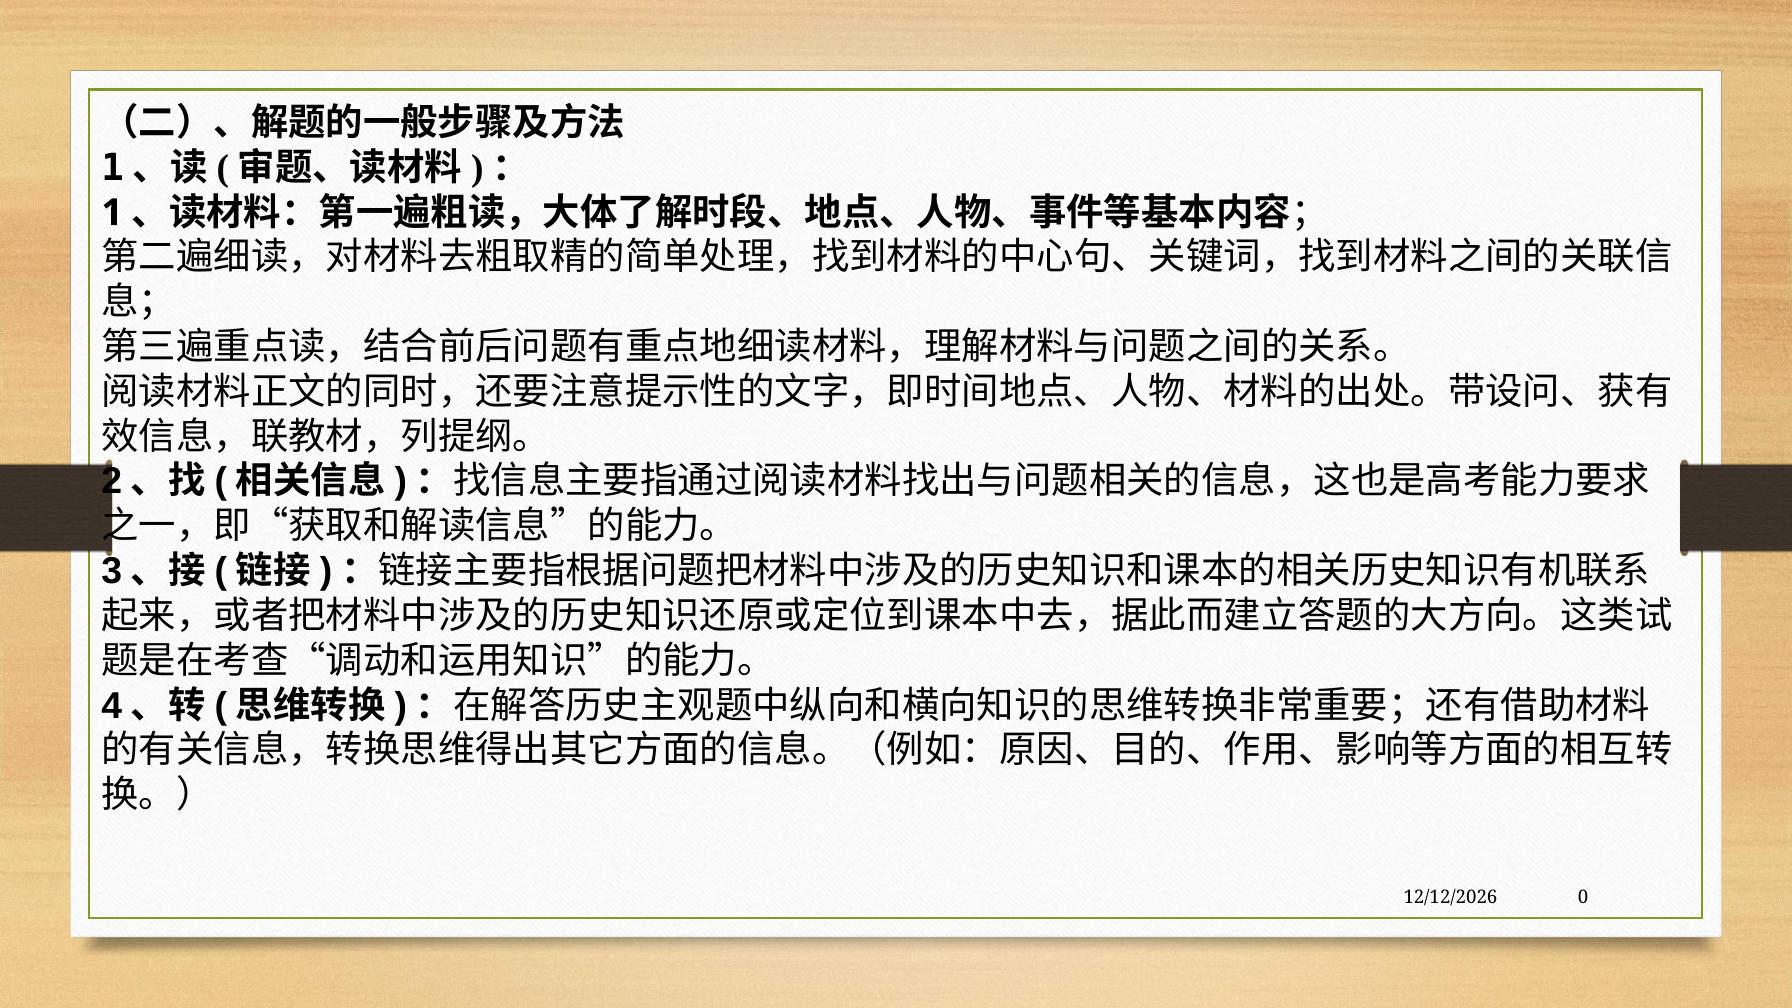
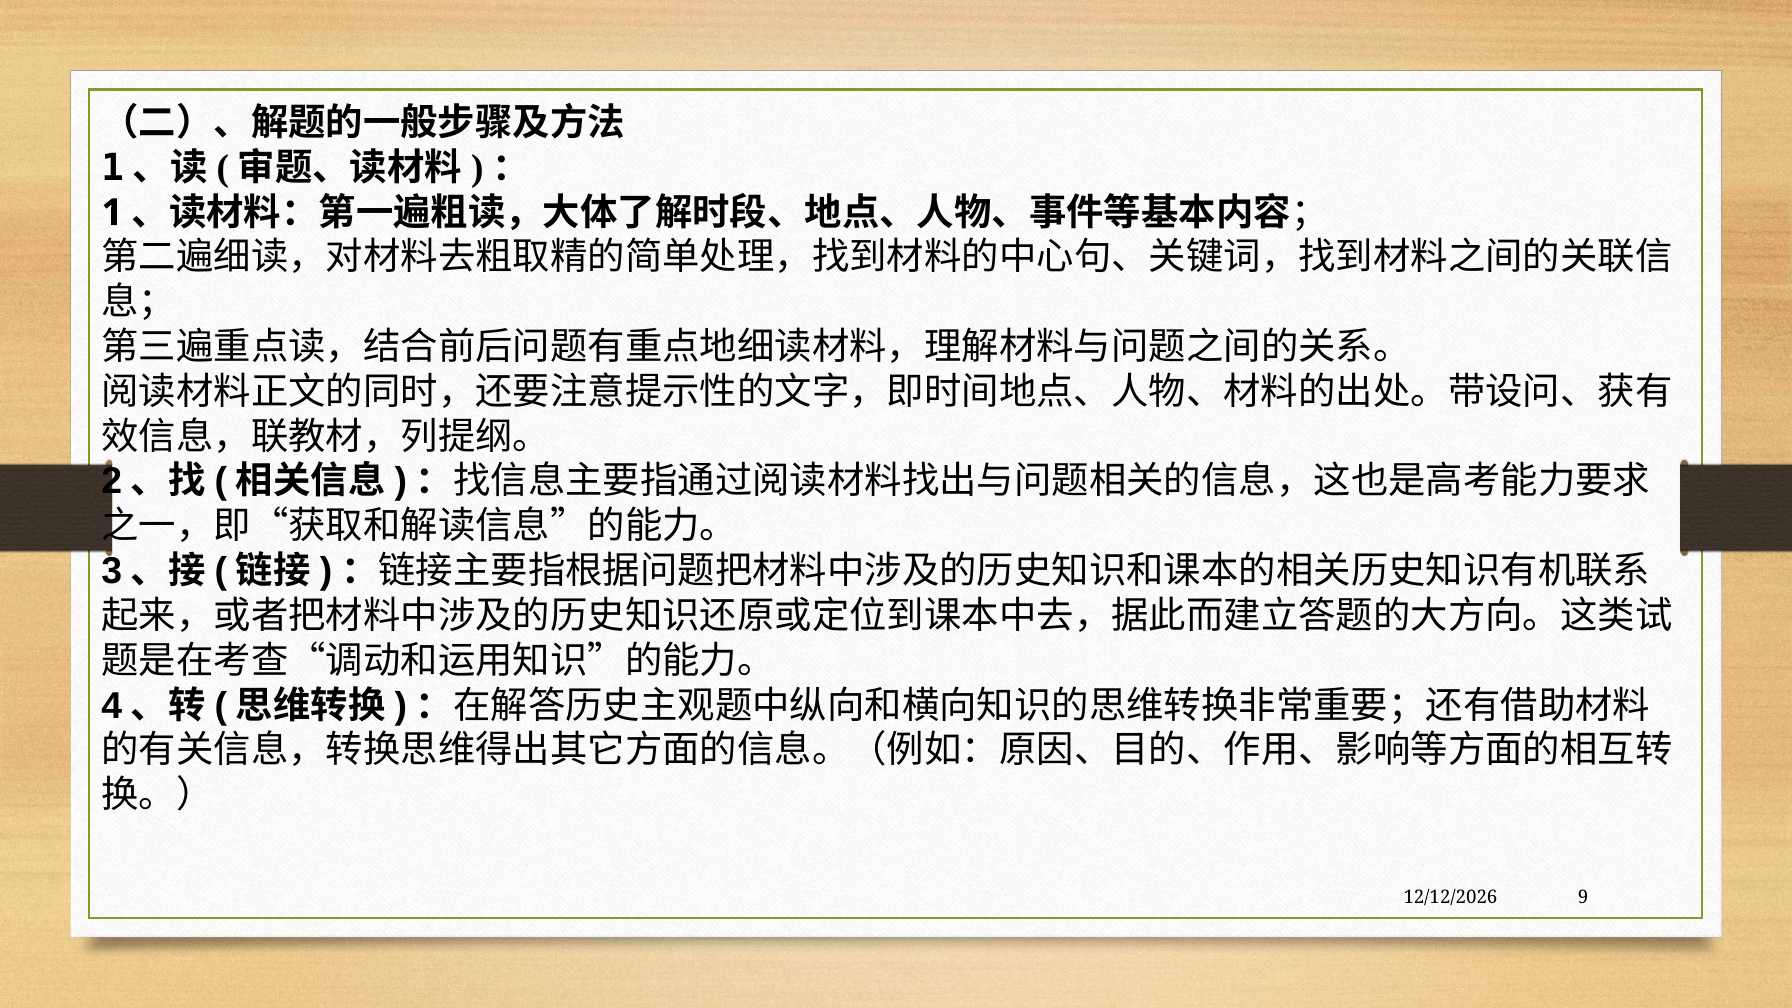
0: 0 -> 9
